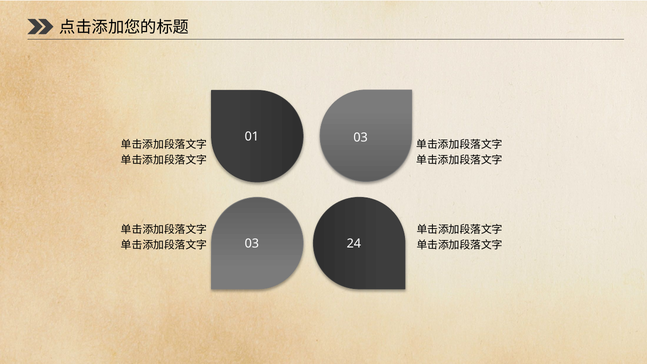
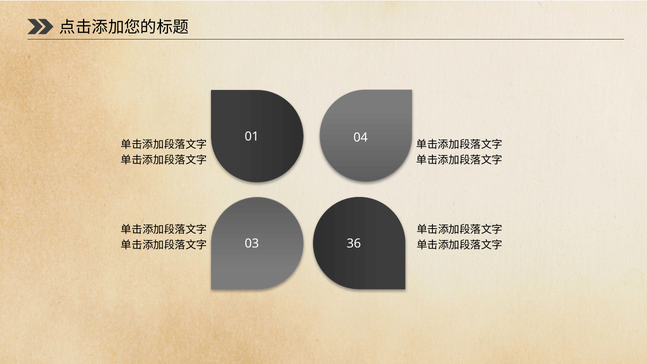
01 03: 03 -> 04
24: 24 -> 36
